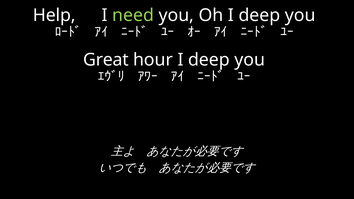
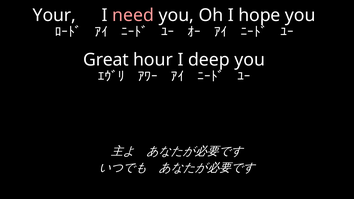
Help: Help -> Your
need colour: light green -> pink
Oh I deep: deep -> hope
